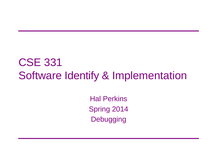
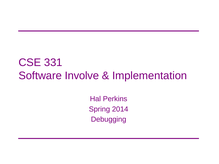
Identify: Identify -> Involve
